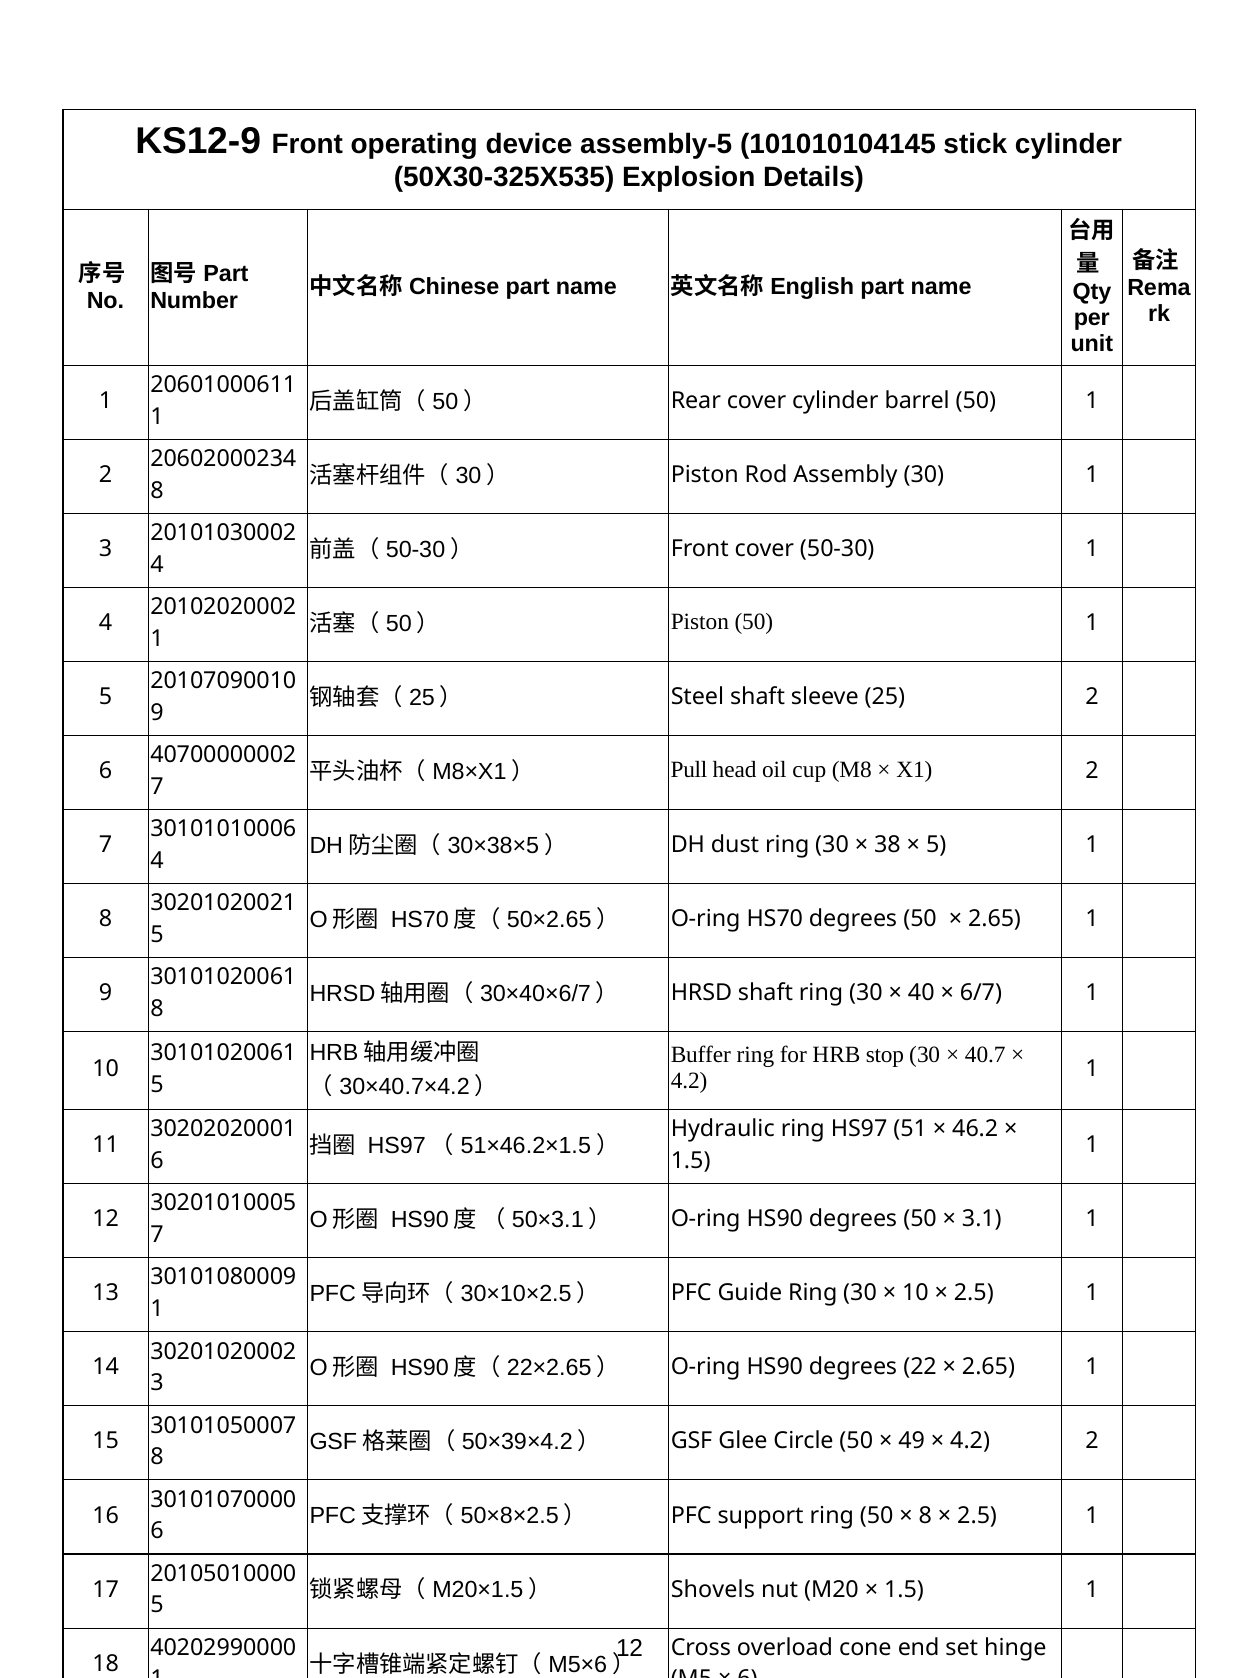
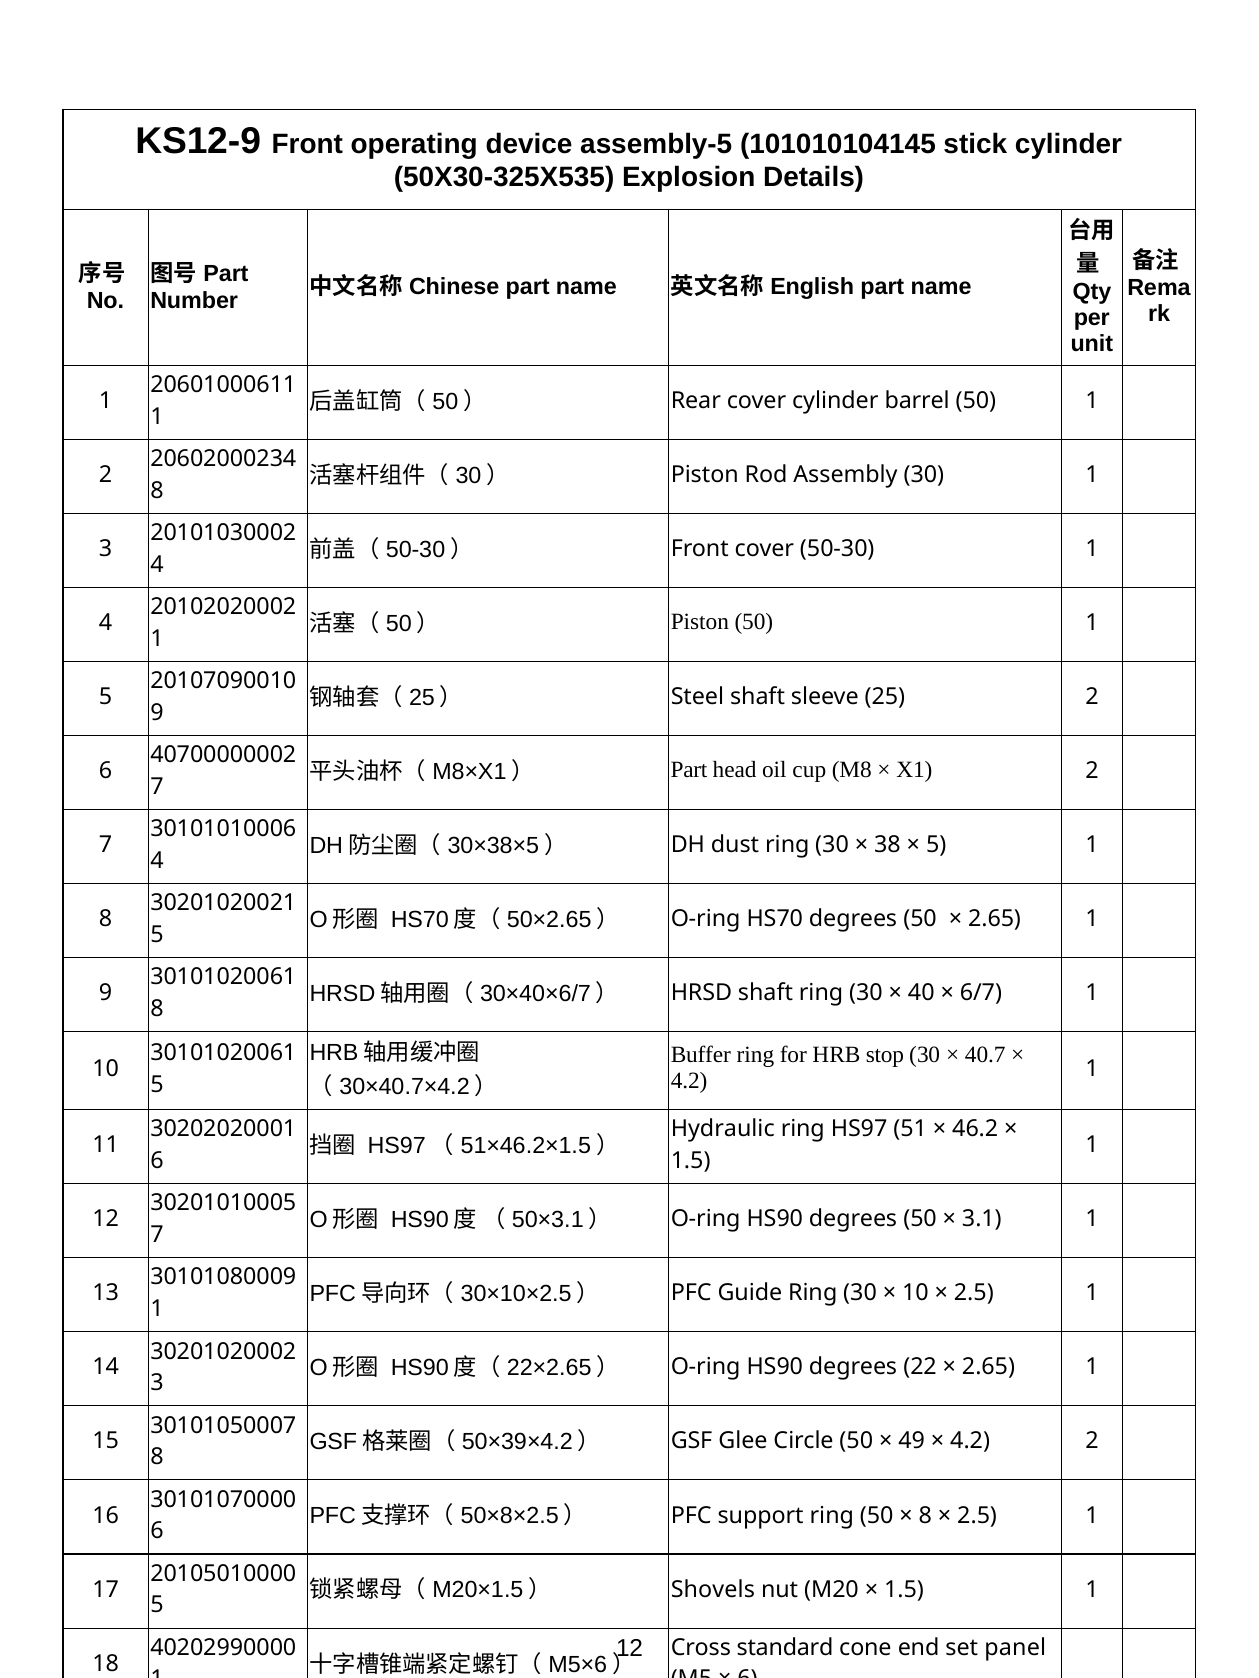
Pull at (689, 770): Pull -> Part
overload: overload -> standard
hinge: hinge -> panel
